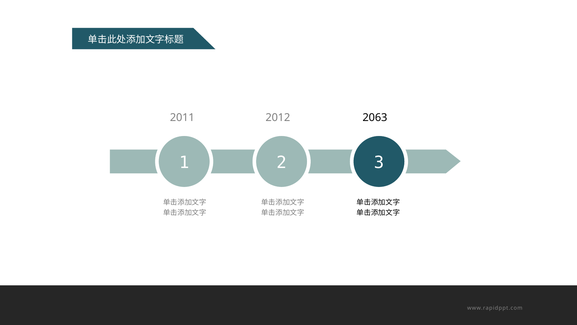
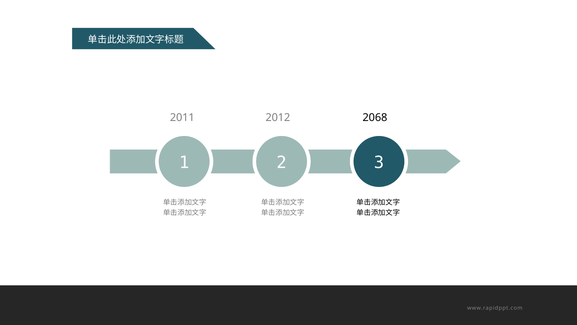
2063: 2063 -> 2068
